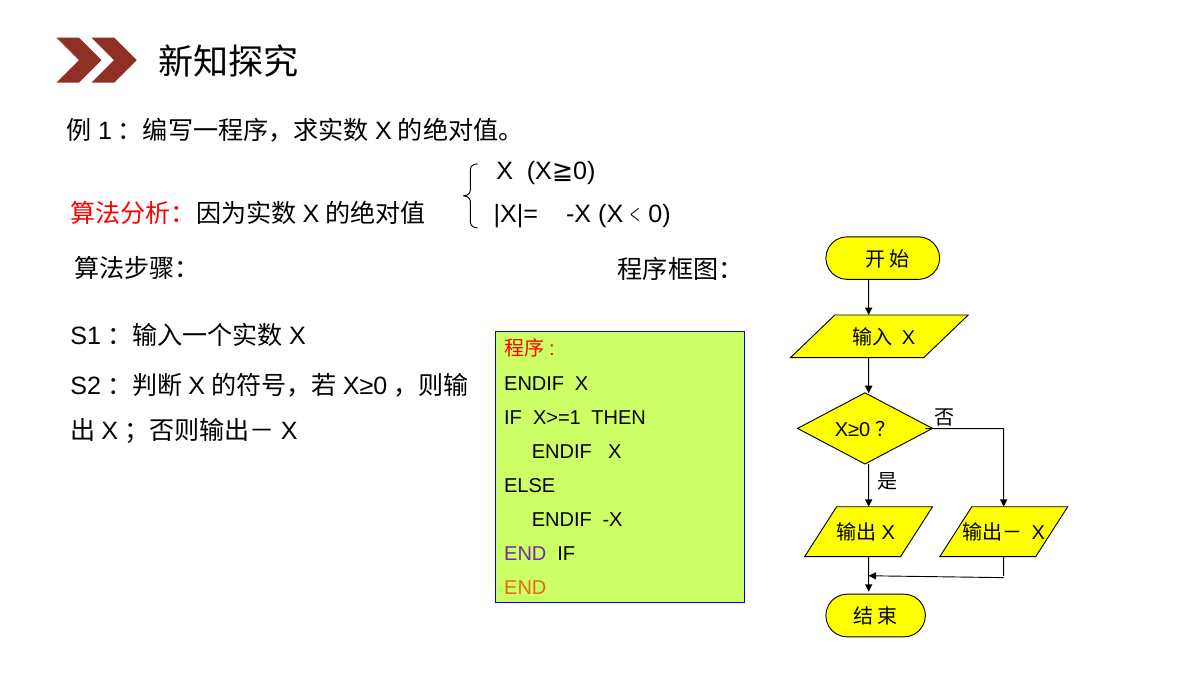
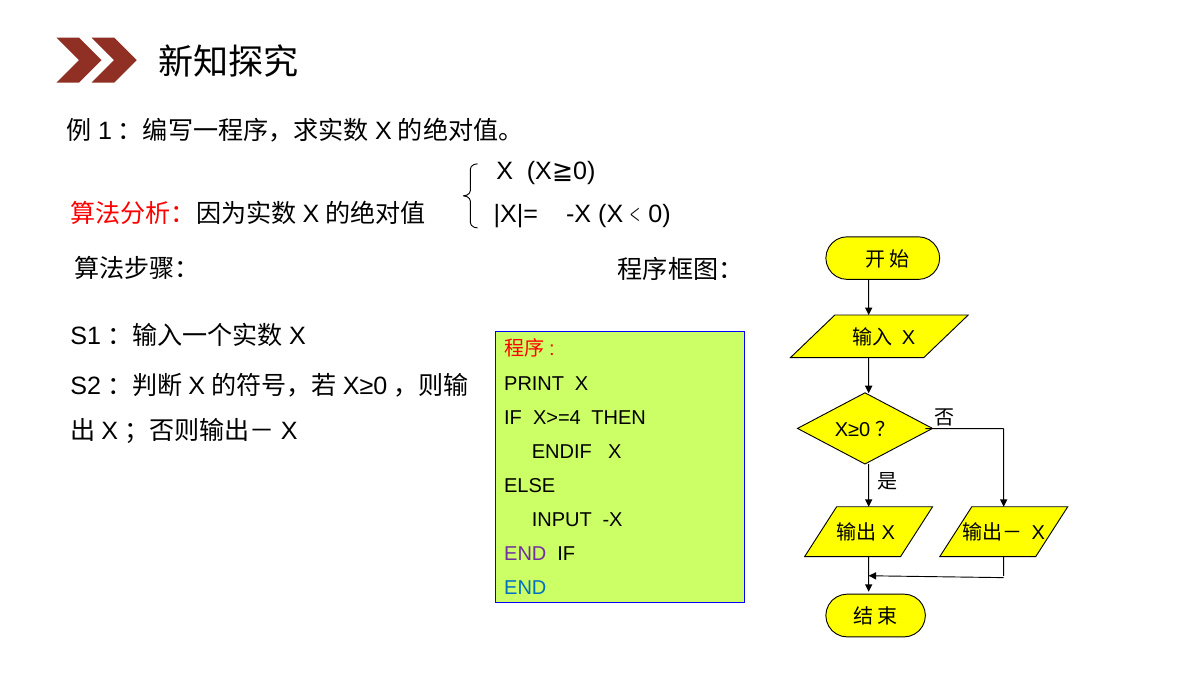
ENDIF at (534, 384): ENDIF -> PRINT
X>=1: X>=1 -> X>=4
ENDIF at (562, 520): ENDIF -> INPUT
END at (525, 588) colour: orange -> blue
